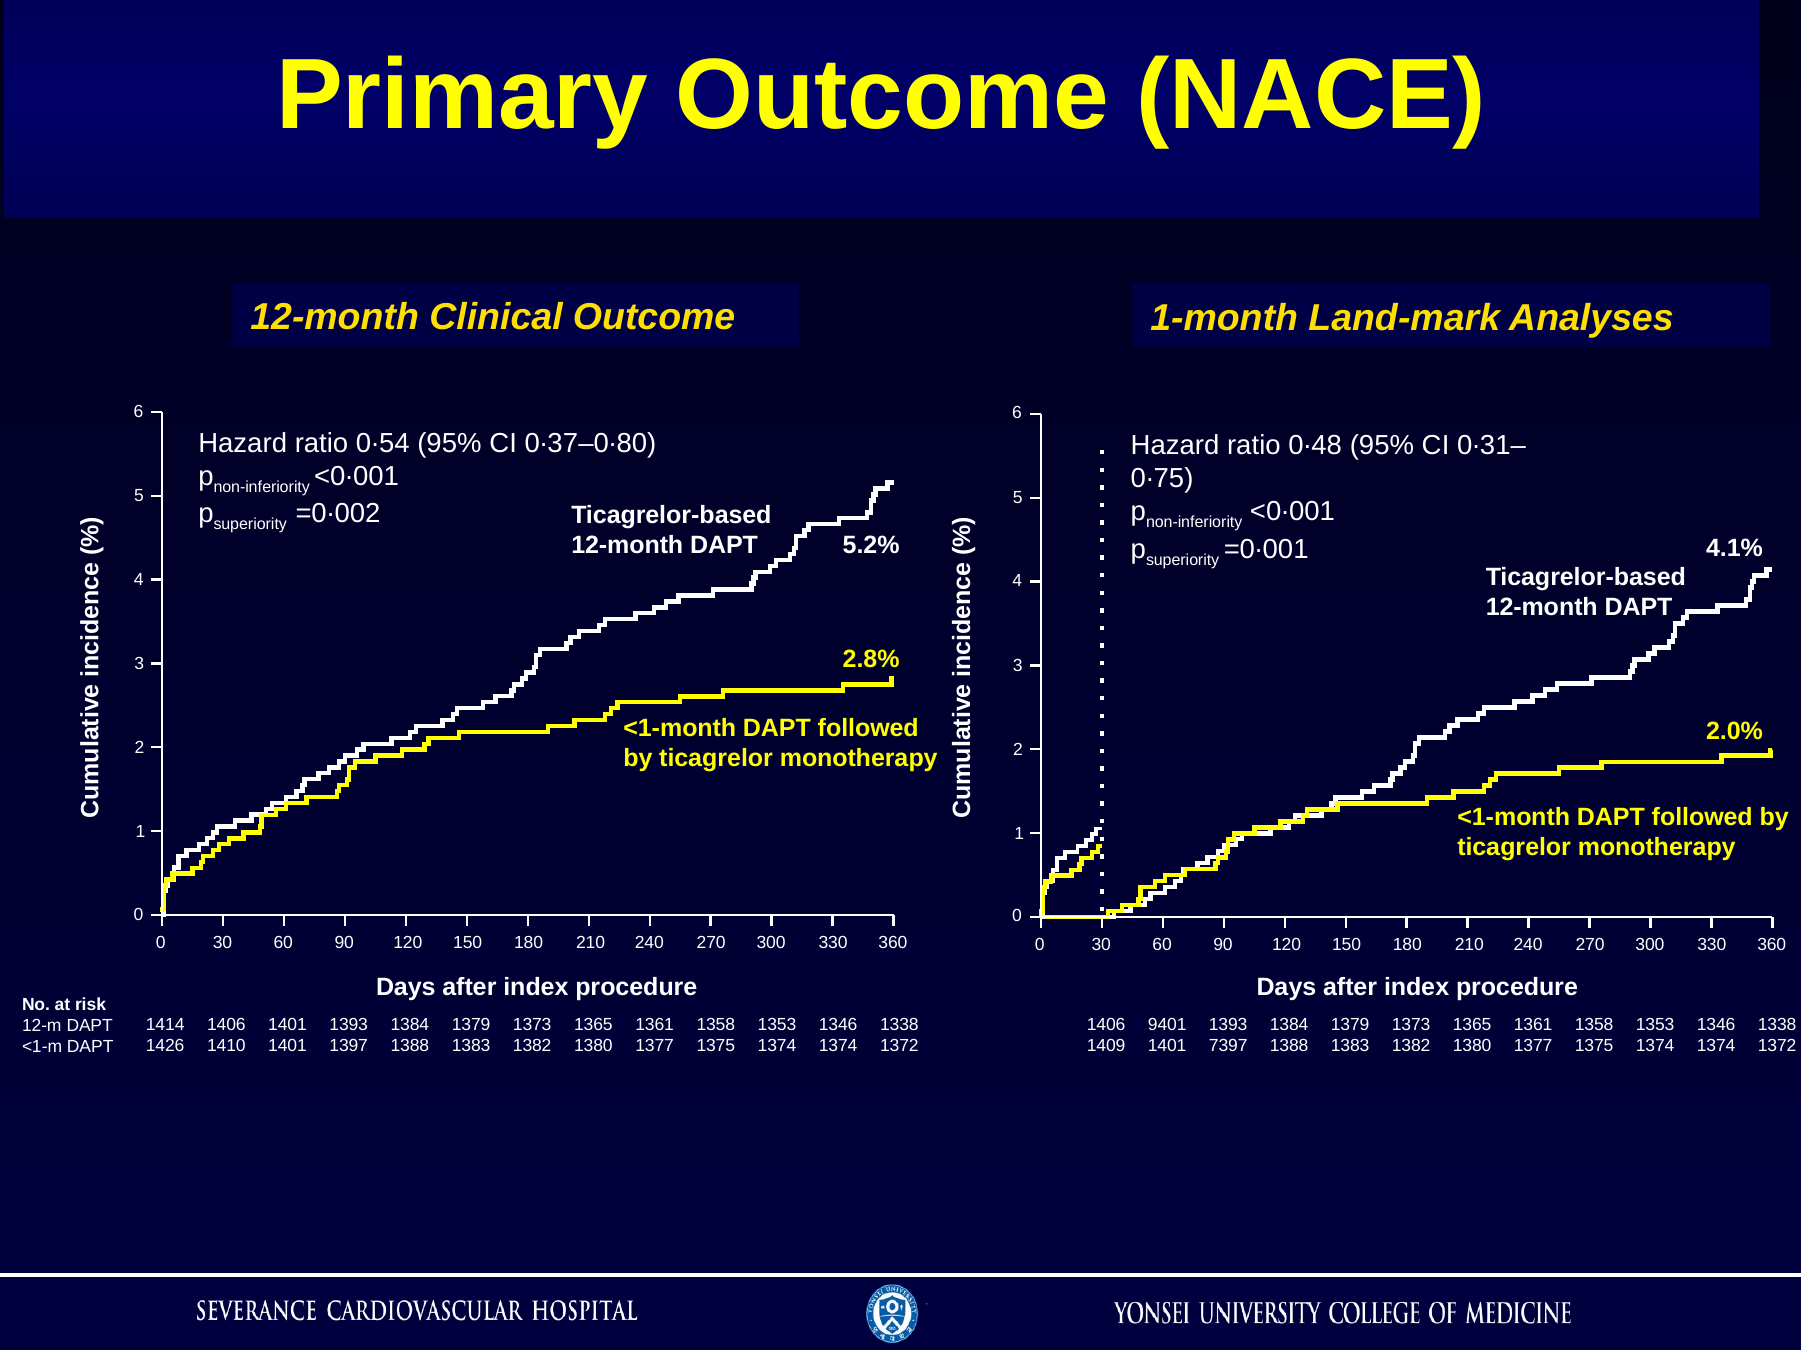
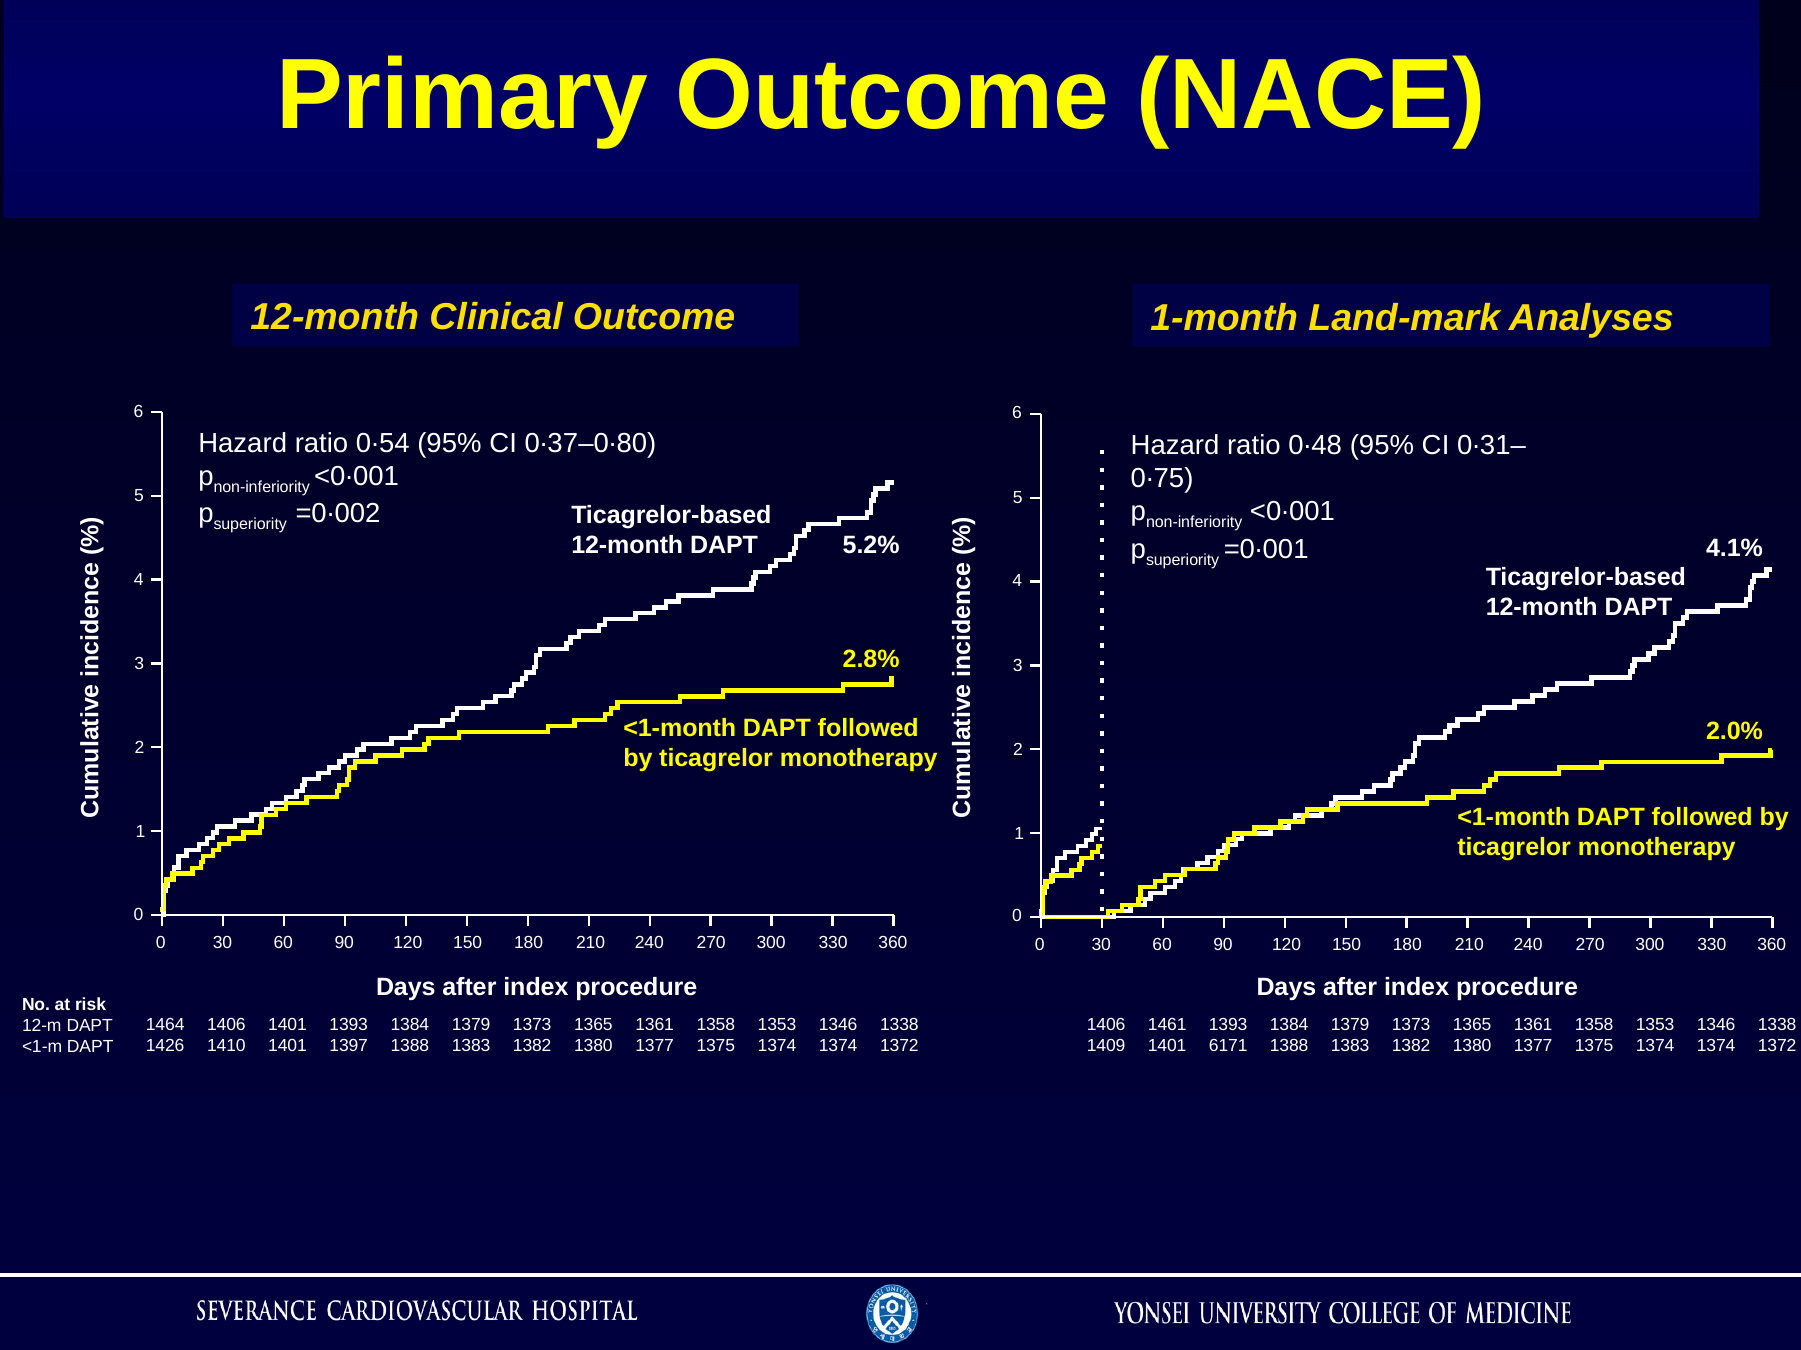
1414: 1414 -> 1464
9401: 9401 -> 1461
7397: 7397 -> 6171
